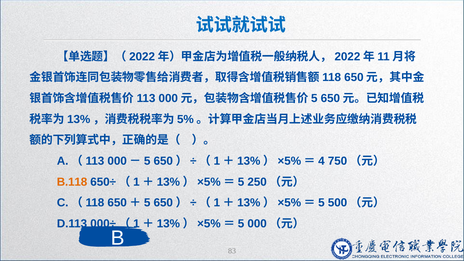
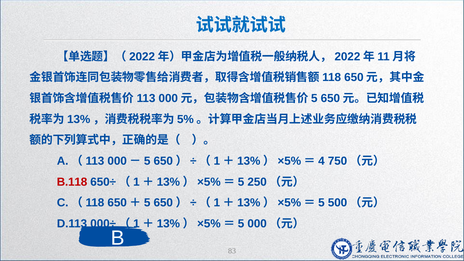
B.118 colour: orange -> red
